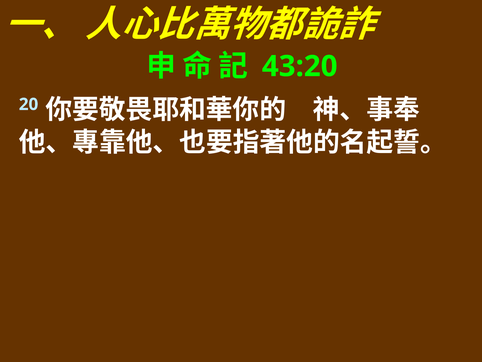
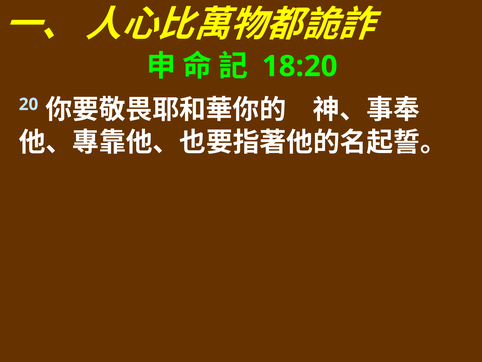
43:20: 43:20 -> 18:20
